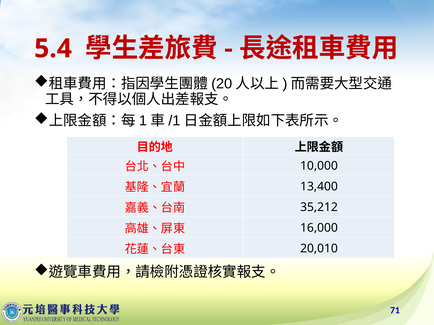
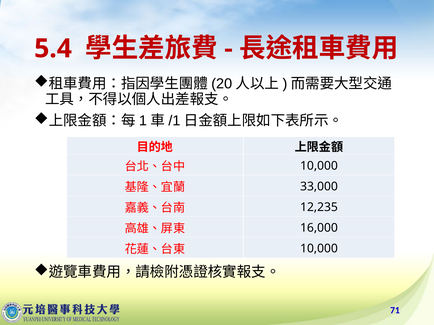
13,400: 13,400 -> 33,000
35,212: 35,212 -> 12,235
20,010 at (319, 249): 20,010 -> 10,000
